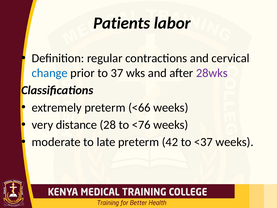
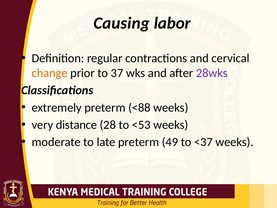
Patients: Patients -> Causing
change colour: blue -> orange
<66: <66 -> <88
<76: <76 -> <53
42: 42 -> 49
